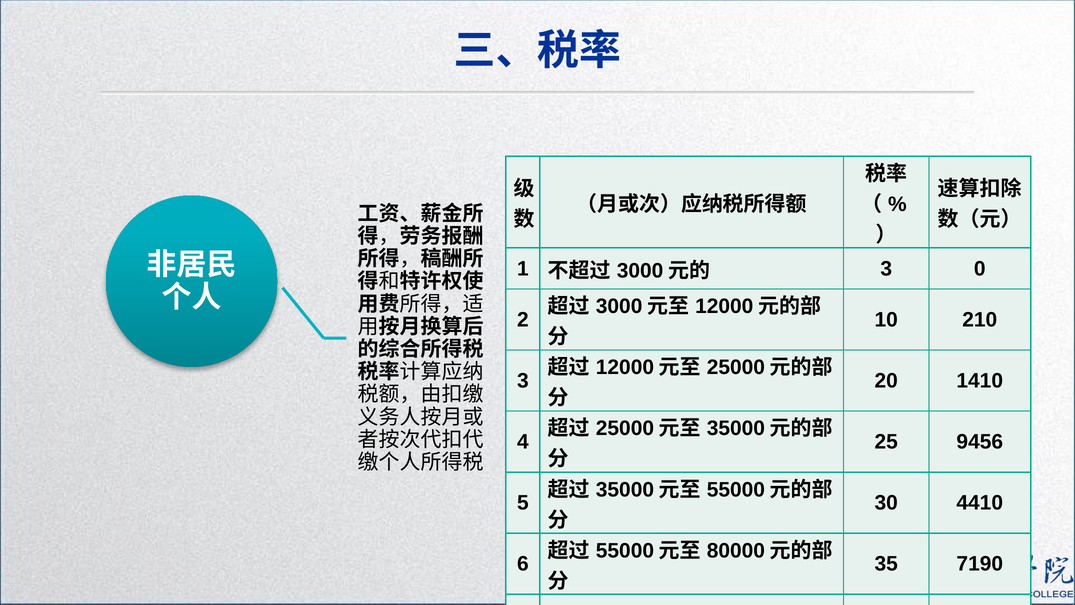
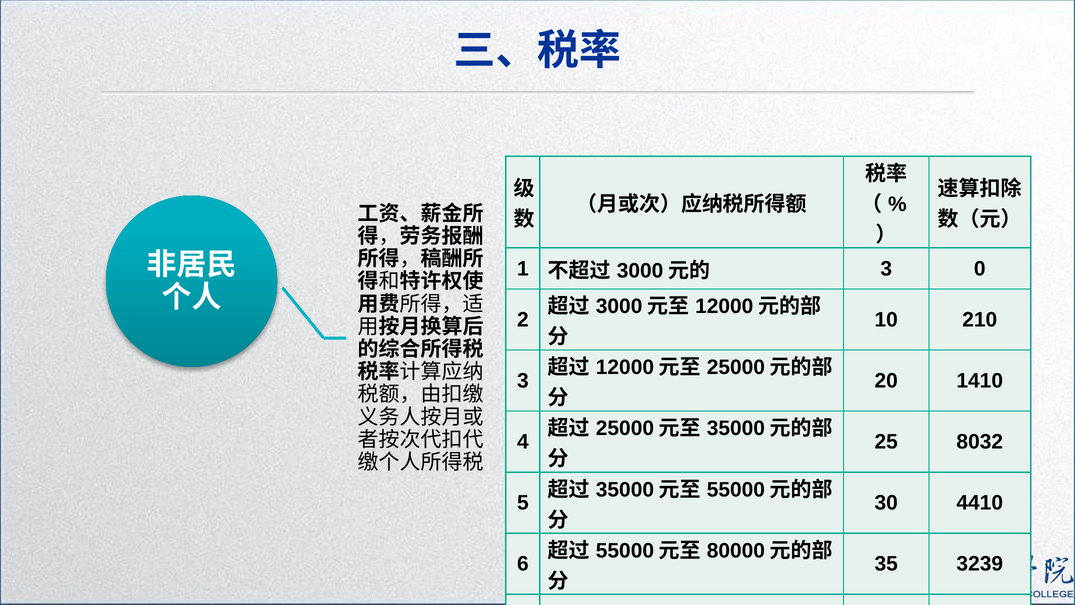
9456: 9456 -> 8032
7190: 7190 -> 3239
